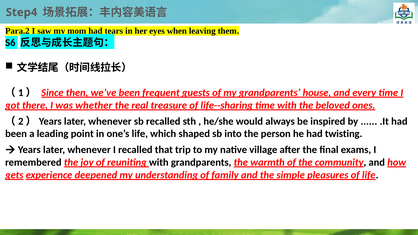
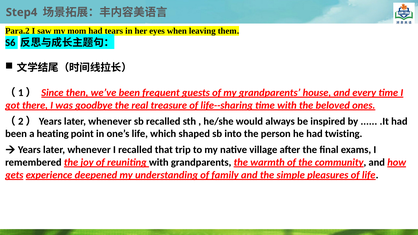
whether: whether -> goodbye
leading: leading -> heating
